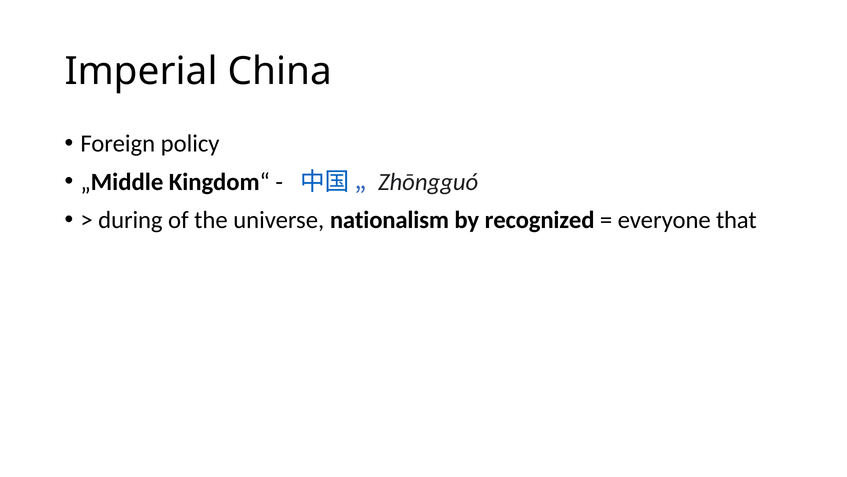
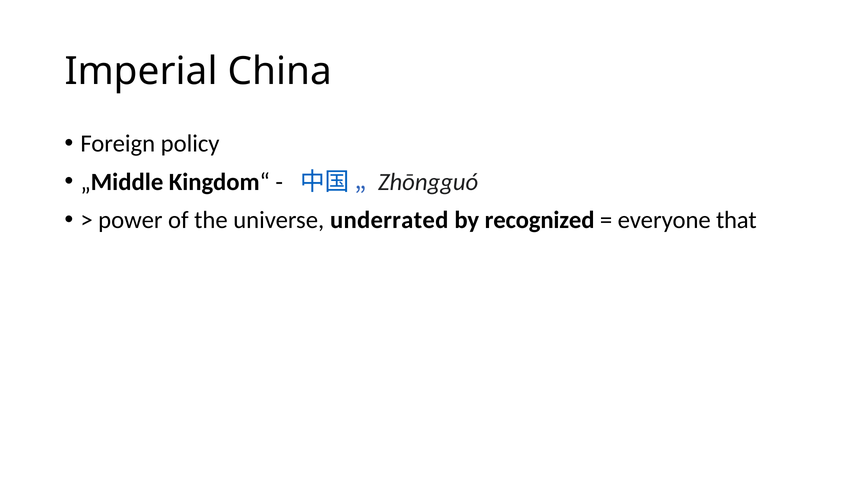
during: during -> power
nationalism: nationalism -> underrated
